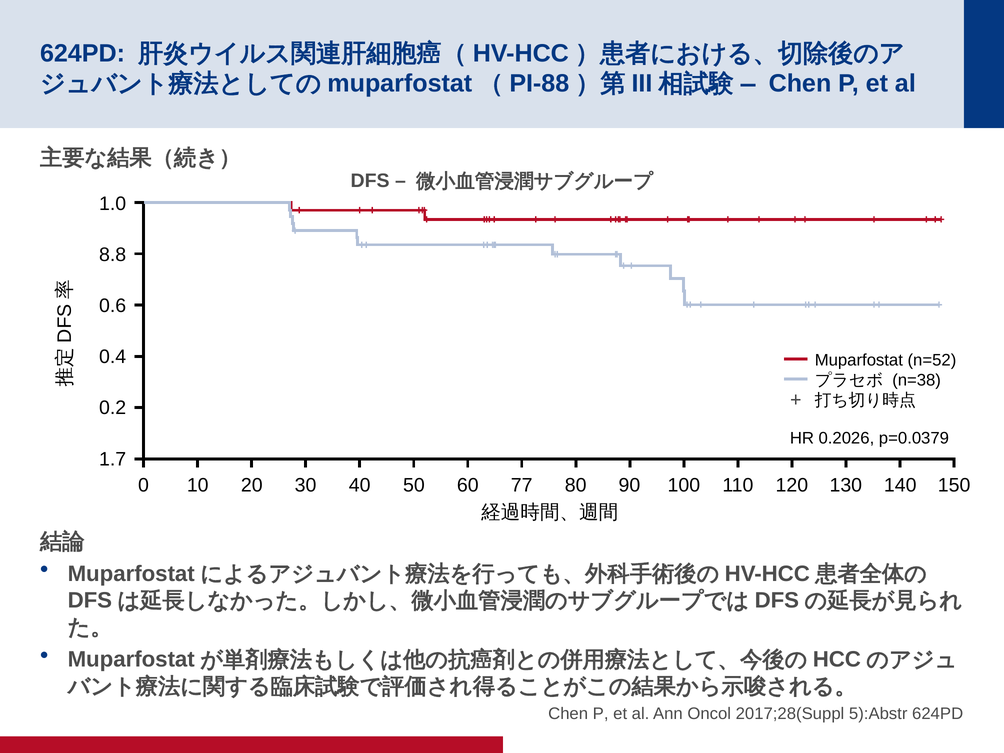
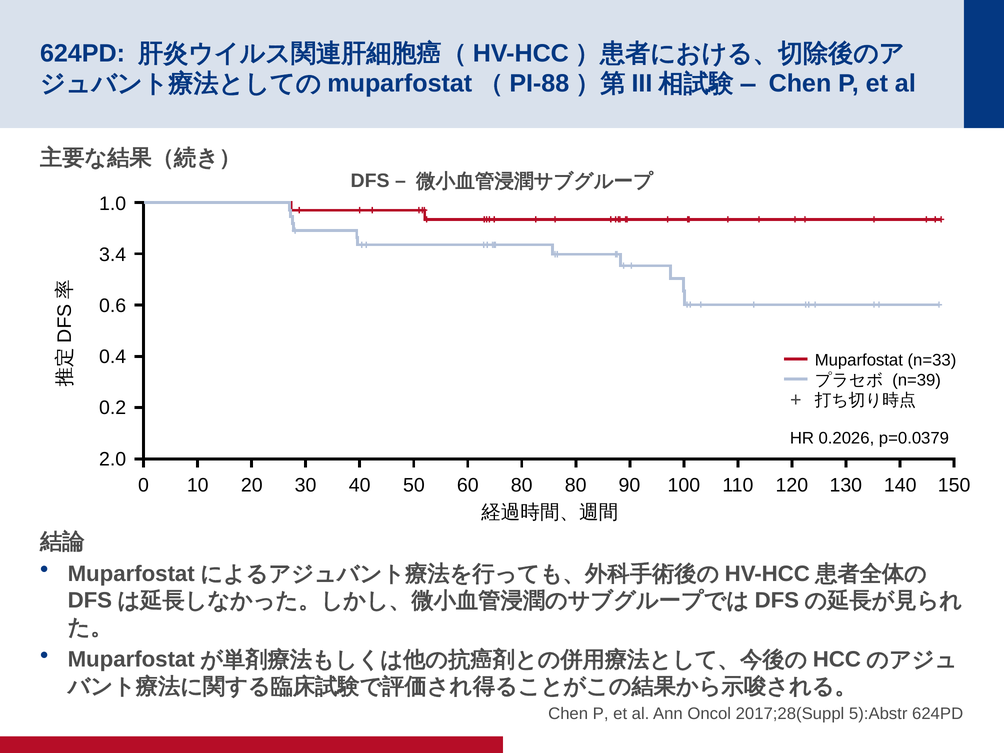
8.8: 8.8 -> 3.4
n=52: n=52 -> n=33
n=38: n=38 -> n=39
1.7: 1.7 -> 2.0
50 77: 77 -> 80
